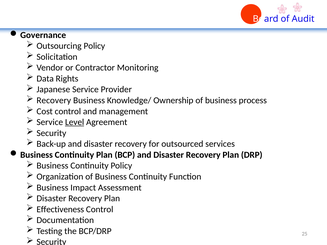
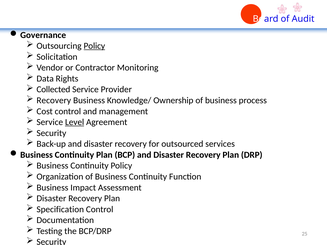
Policy at (94, 46) underline: none -> present
Japanese: Japanese -> Collected
Effectiveness: Effectiveness -> Specification
